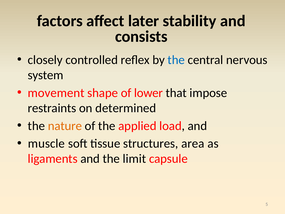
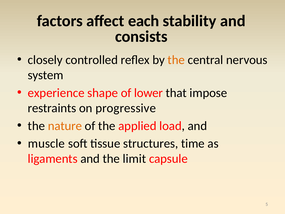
later: later -> each
the at (176, 60) colour: blue -> orange
movement: movement -> experience
determined: determined -> progressive
area: area -> time
